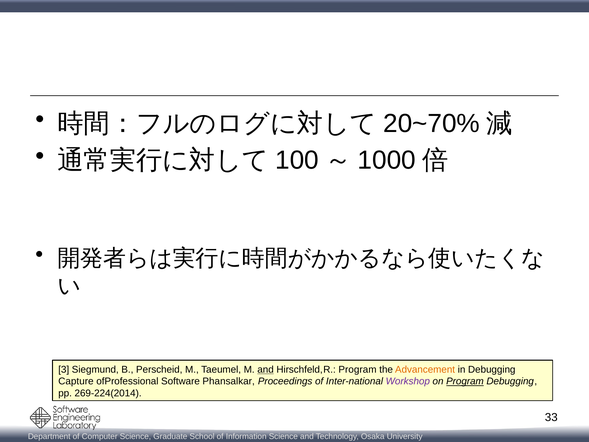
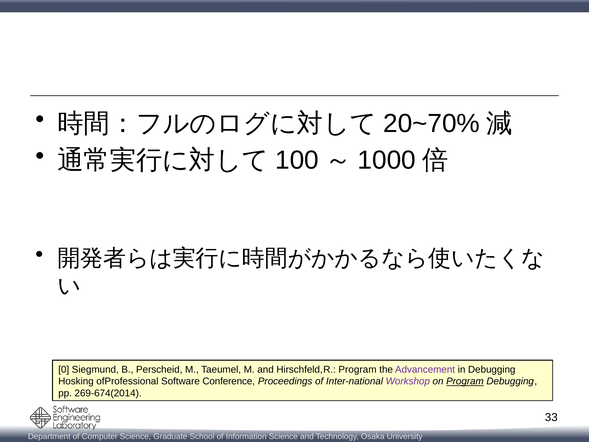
3: 3 -> 0
and at (266, 369) underline: present -> none
Advancement colour: orange -> purple
Capture: Capture -> Hosking
Phansalkar: Phansalkar -> Conference
269-224(2014: 269-224(2014 -> 269-674(2014
